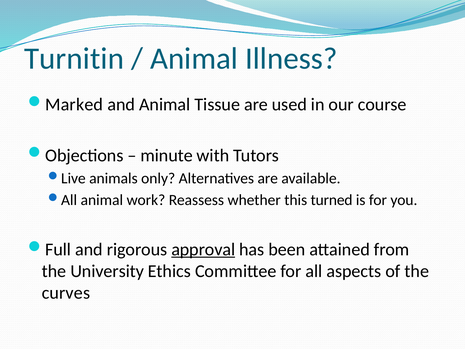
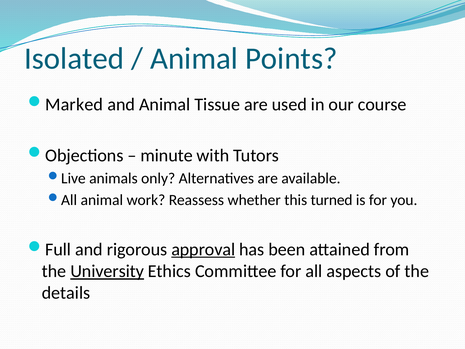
Turnitin: Turnitin -> Isolated
Illness: Illness -> Points
University underline: none -> present
curves: curves -> details
